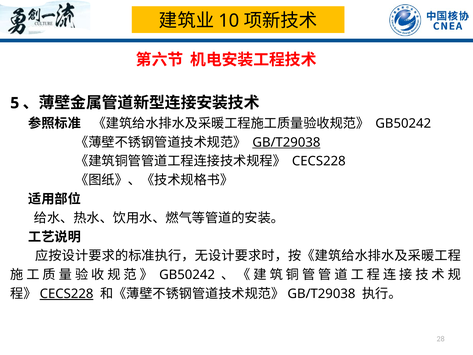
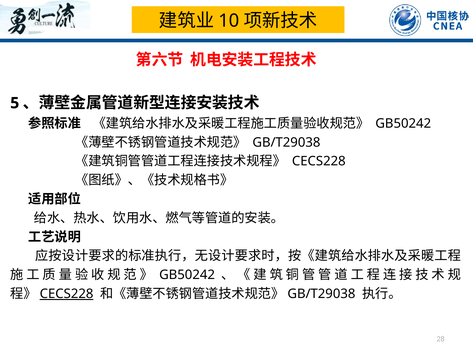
GB/T29038 at (286, 142) underline: present -> none
